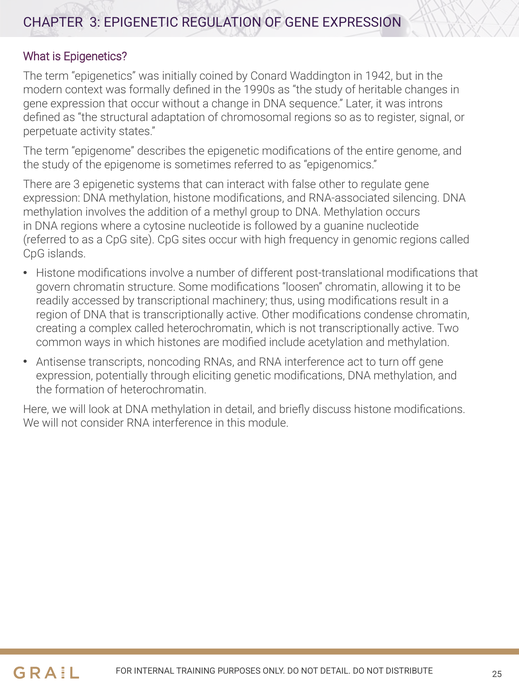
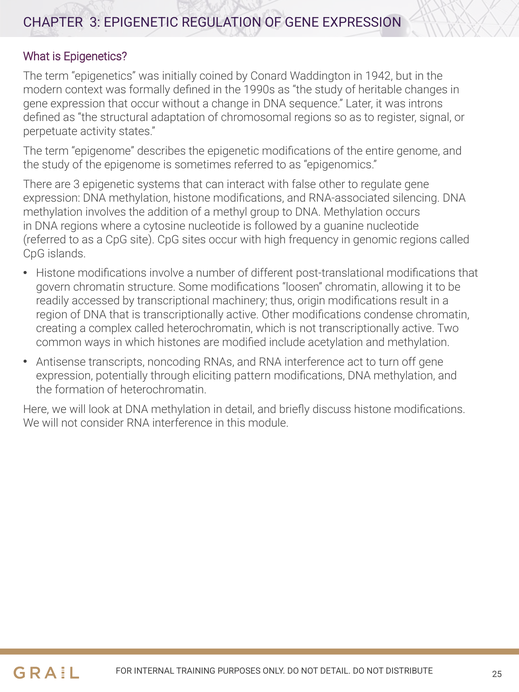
using: using -> origin
genetic: genetic -> pattern
